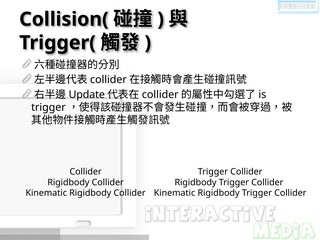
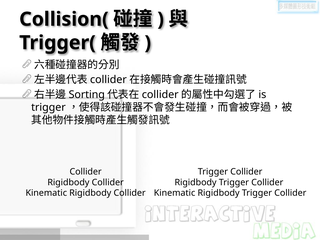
Update: Update -> Sorting
